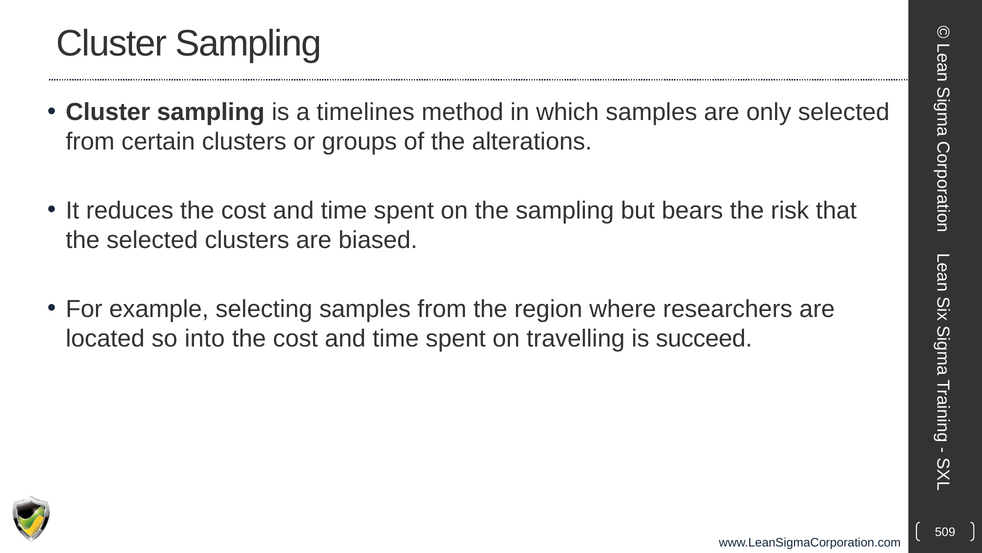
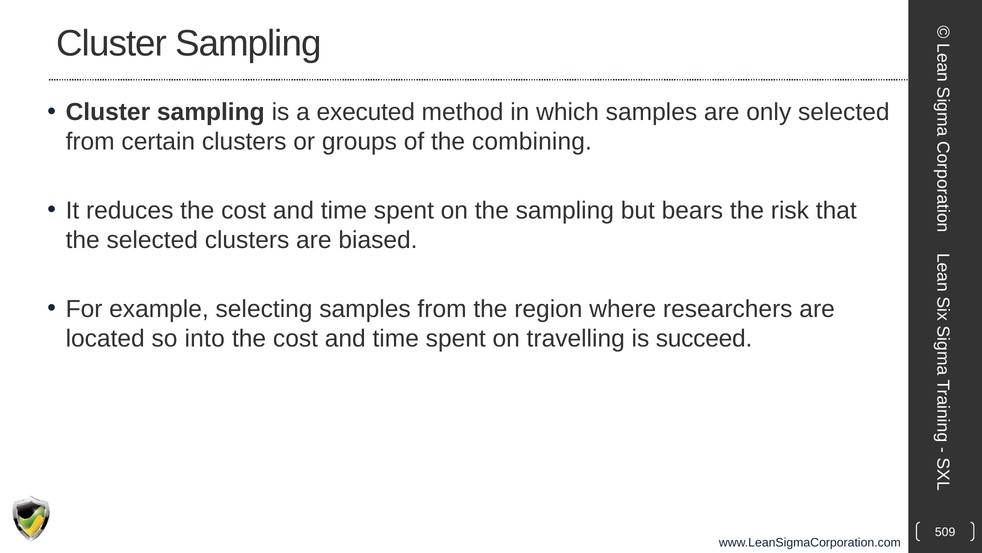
timelines: timelines -> executed
alterations: alterations -> combining
